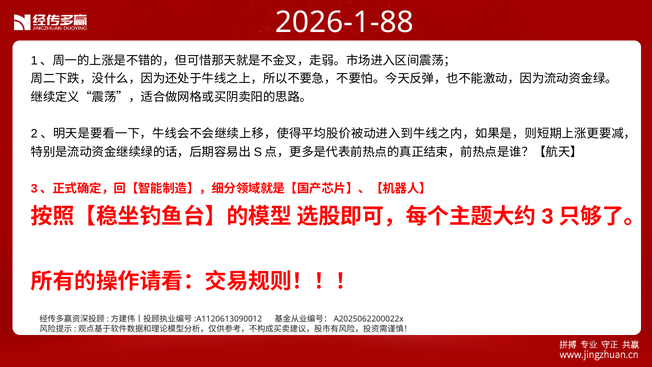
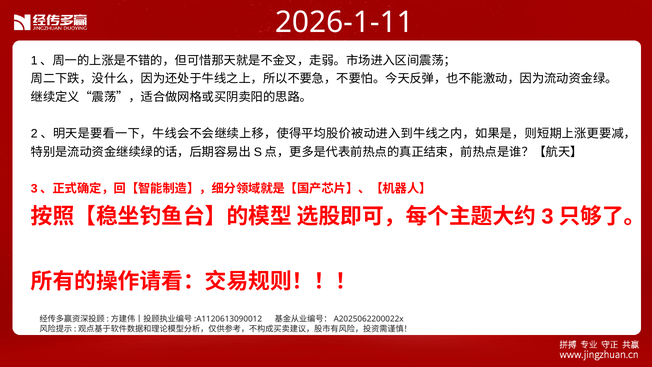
2026-1-88: 2026-1-88 -> 2026-1-11
